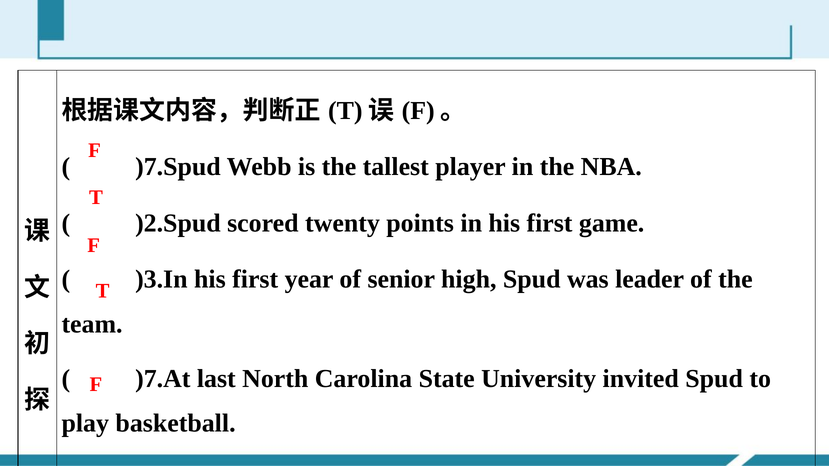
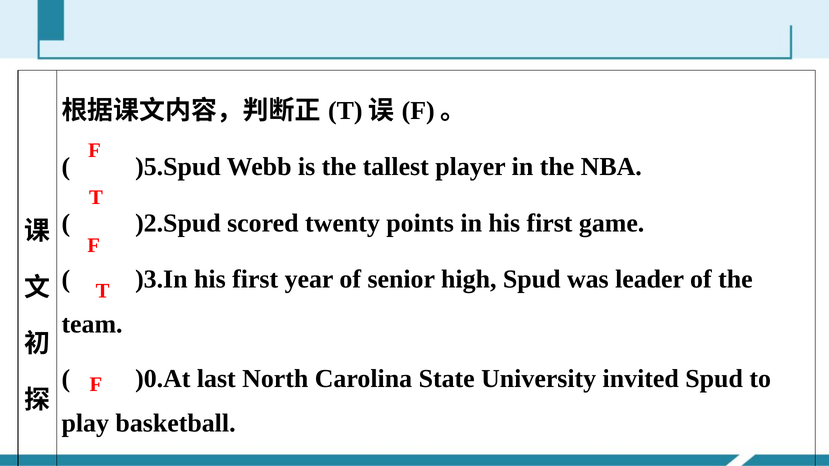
)7.Spud: )7.Spud -> )5.Spud
)7.At: )7.At -> )0.At
